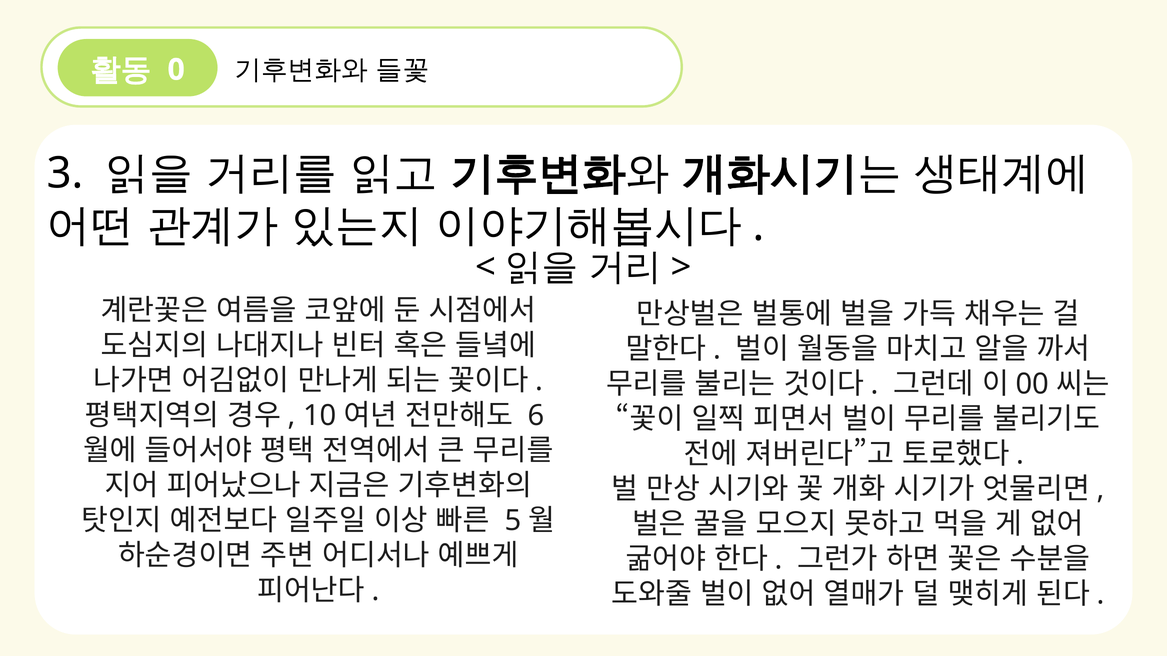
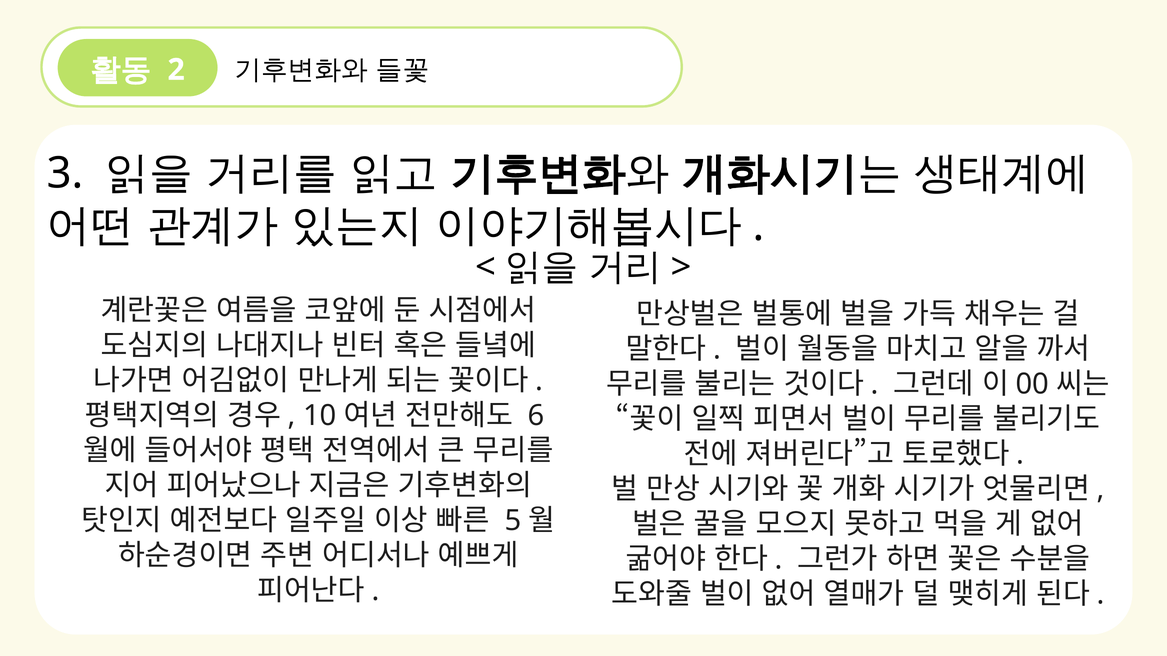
0: 0 -> 2
